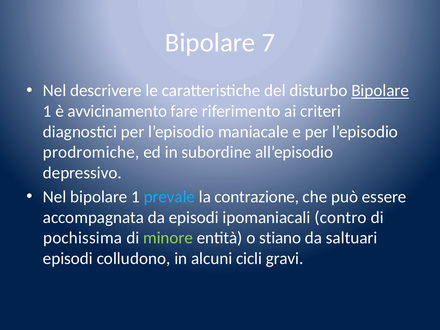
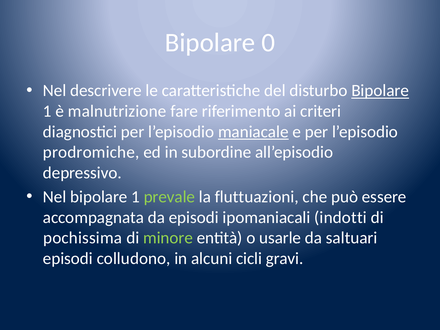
7: 7 -> 0
avvicinamento: avvicinamento -> malnutrizione
maniacale underline: none -> present
prevale colour: light blue -> light green
contrazione: contrazione -> fluttuazioni
contro: contro -> indotti
stiano: stiano -> usarle
